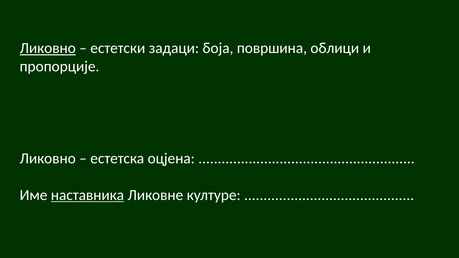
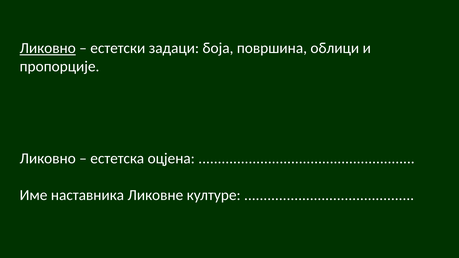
наставника underline: present -> none
